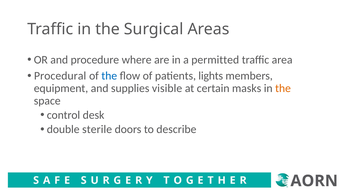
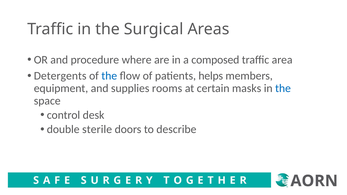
permitted: permitted -> composed
Procedural: Procedural -> Detergents
lights: lights -> helps
visible: visible -> rooms
the at (283, 88) colour: orange -> blue
